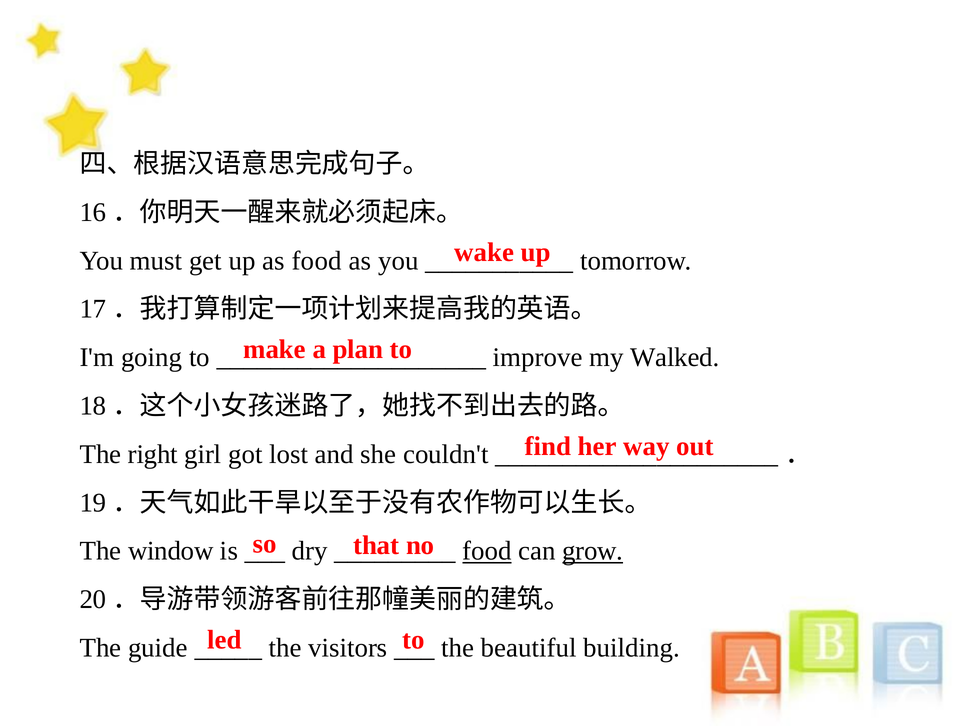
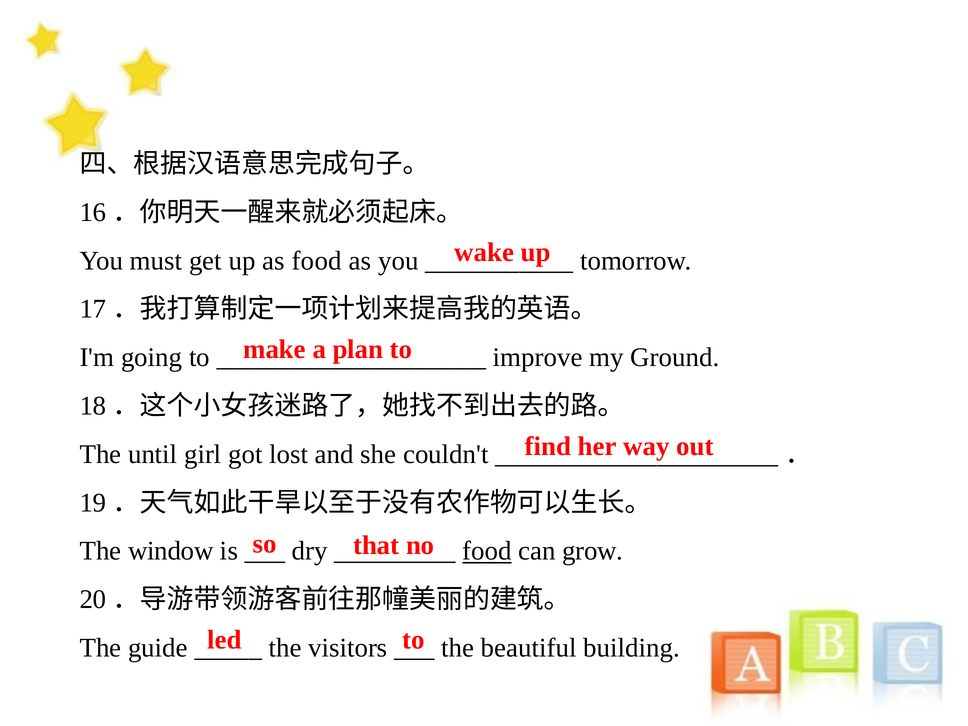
Walked: Walked -> Ground
right: right -> until
grow underline: present -> none
